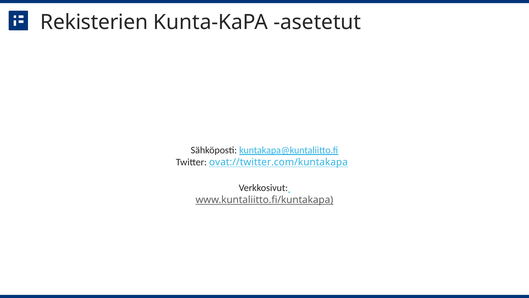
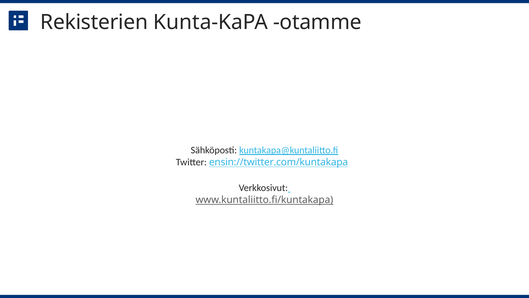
asetetut: asetetut -> otamme
ovat://twitter.com/kuntakapa: ovat://twitter.com/kuntakapa -> ensin://twitter.com/kuntakapa
